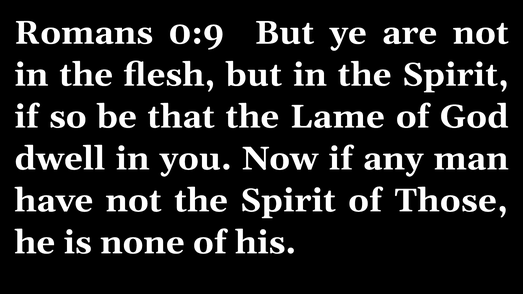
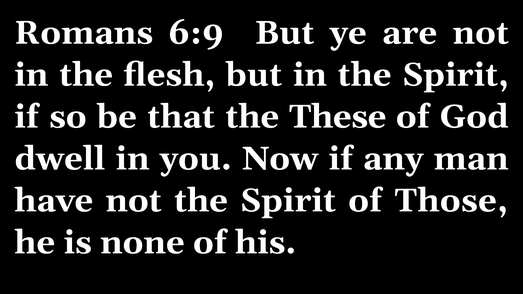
0:9: 0:9 -> 6:9
Lame: Lame -> These
